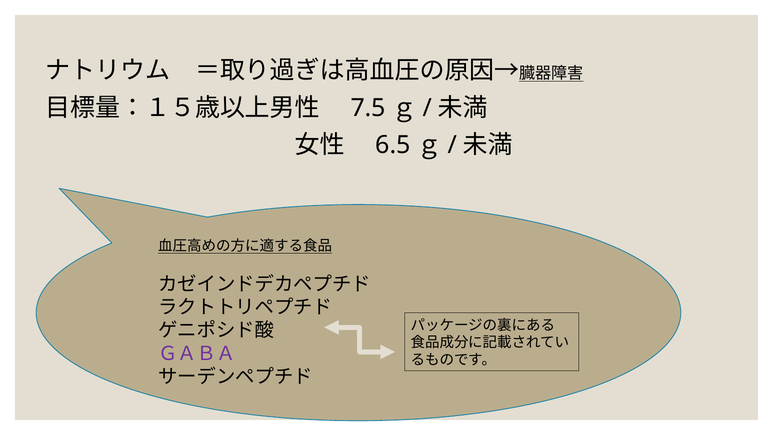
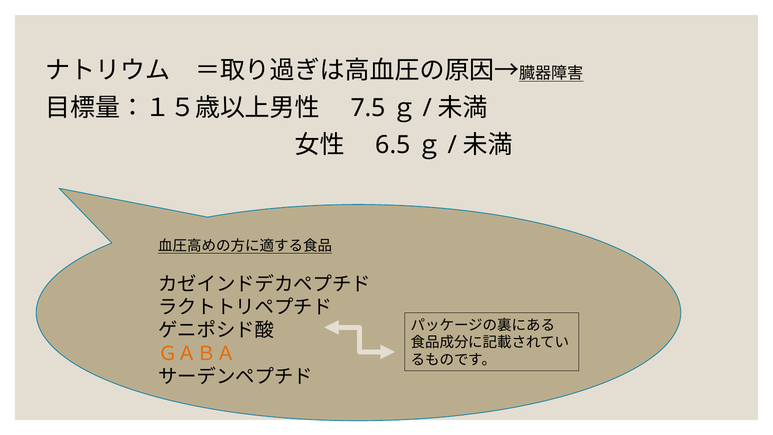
ＧＡＢＡ colour: purple -> orange
